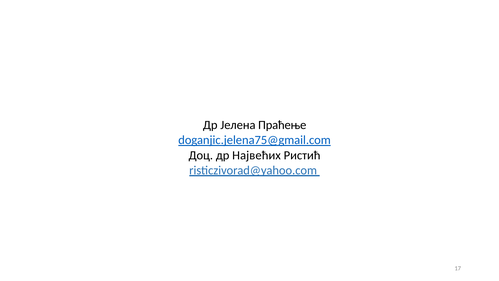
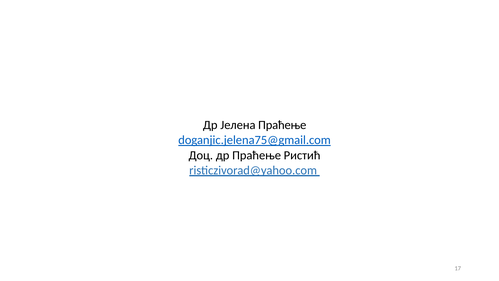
др Највећих: Највећих -> Праћење
